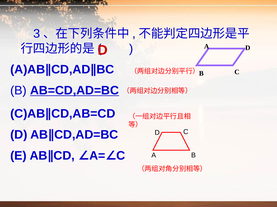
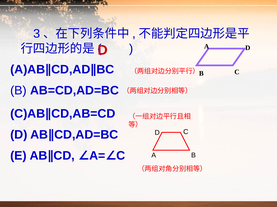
AB=CD,AD=BC underline: present -> none
